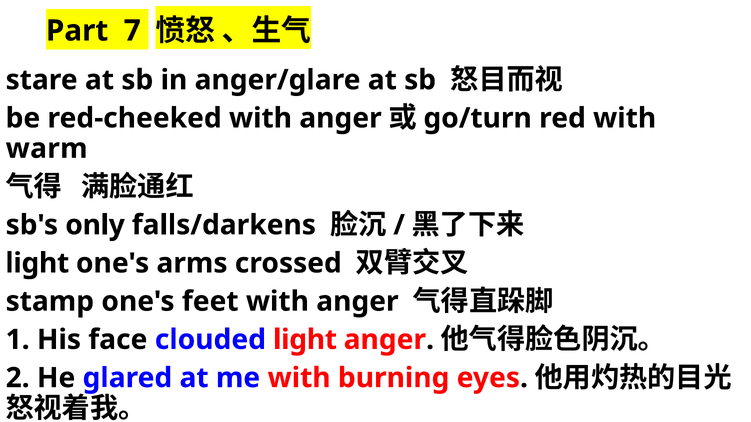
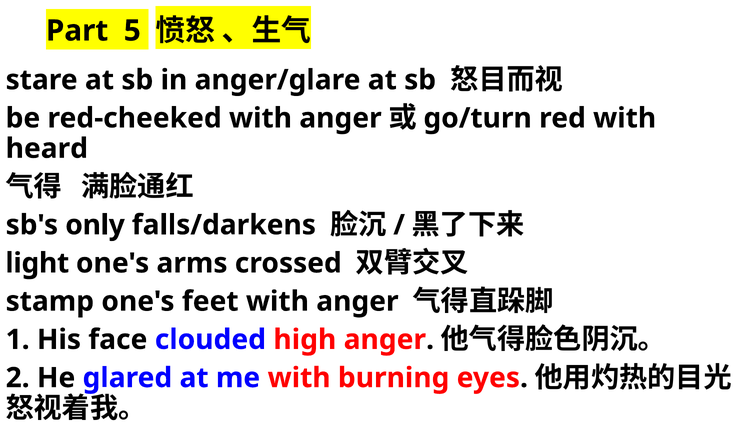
7: 7 -> 5
warm: warm -> heard
clouded light: light -> high
